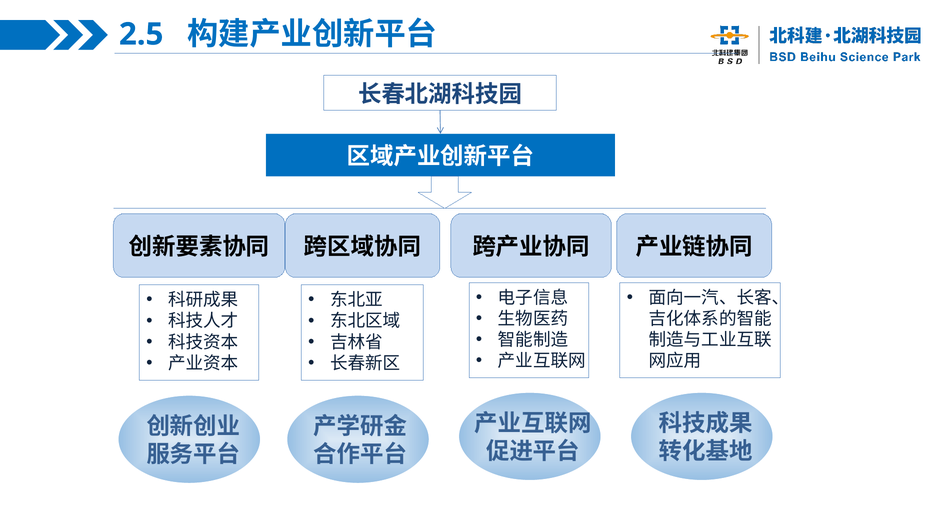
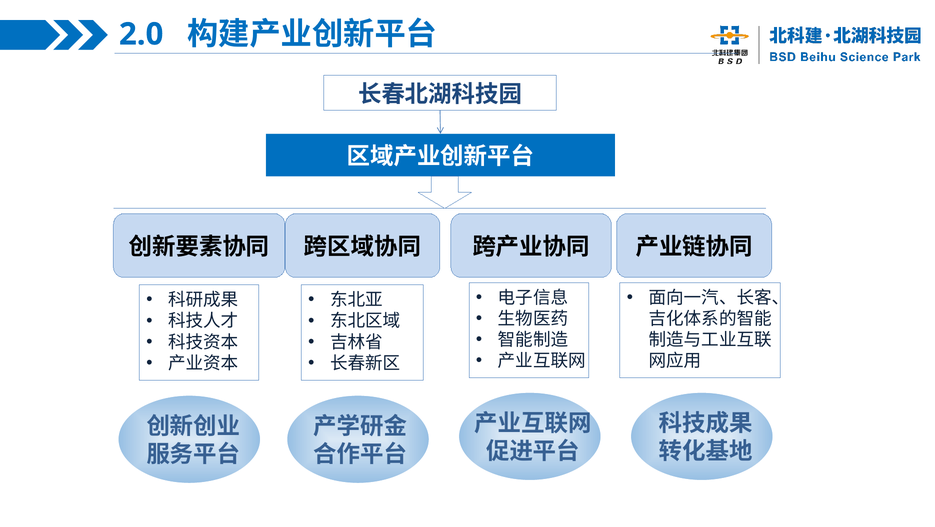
2.5: 2.5 -> 2.0
